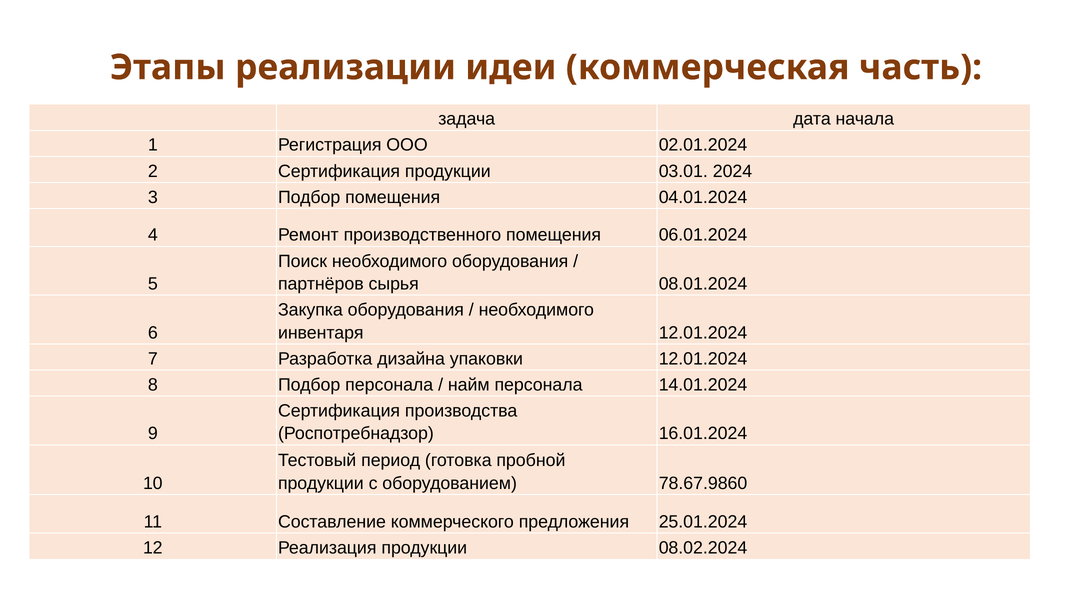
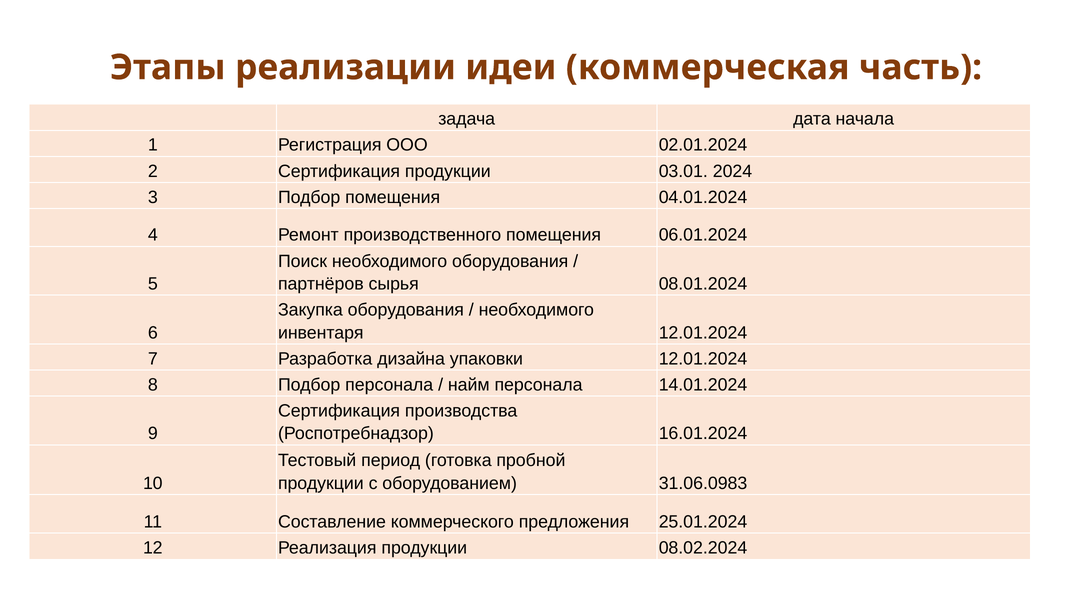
78.67.9860: 78.67.9860 -> 31.06.0983
